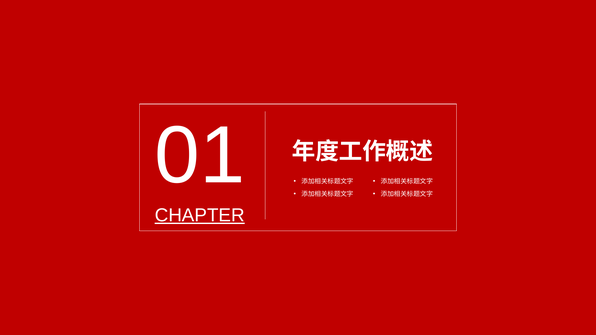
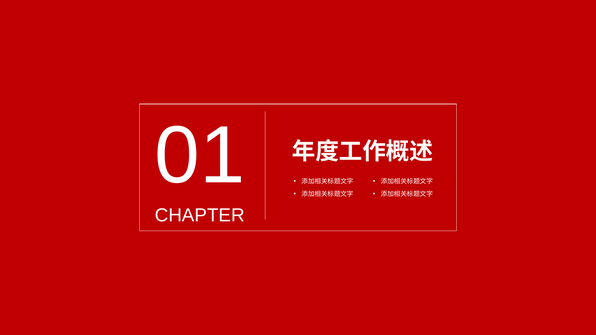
CHAPTER underline: present -> none
